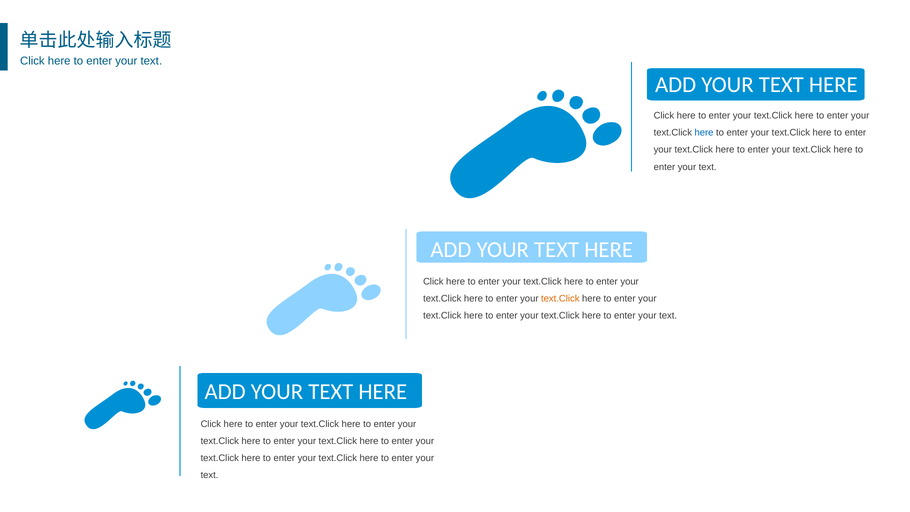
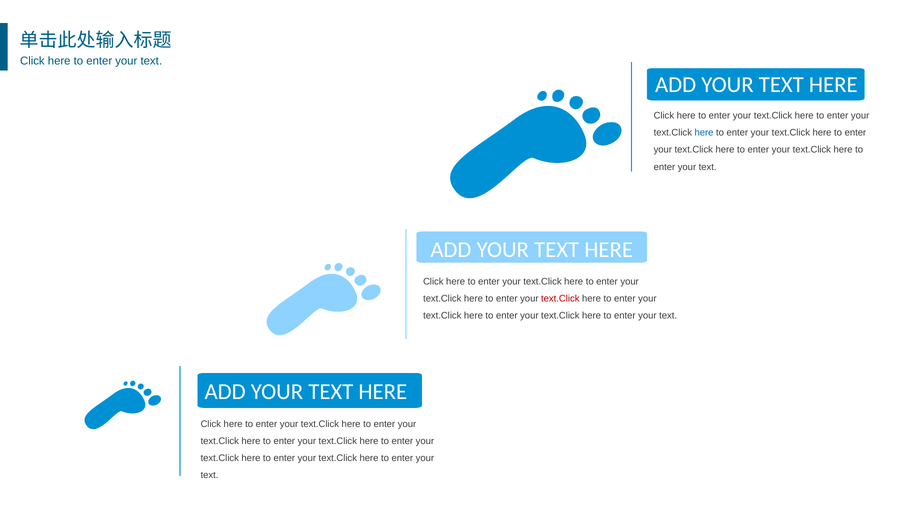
text.Click at (560, 298) colour: orange -> red
